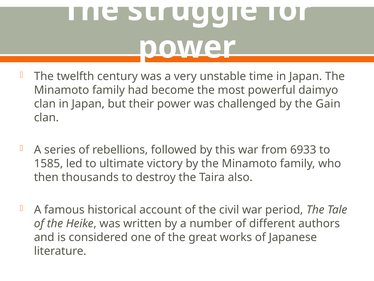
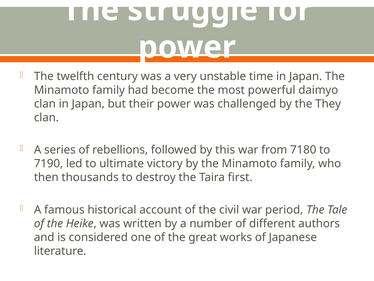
Gain: Gain -> They
6933: 6933 -> 7180
1585: 1585 -> 7190
also: also -> first
